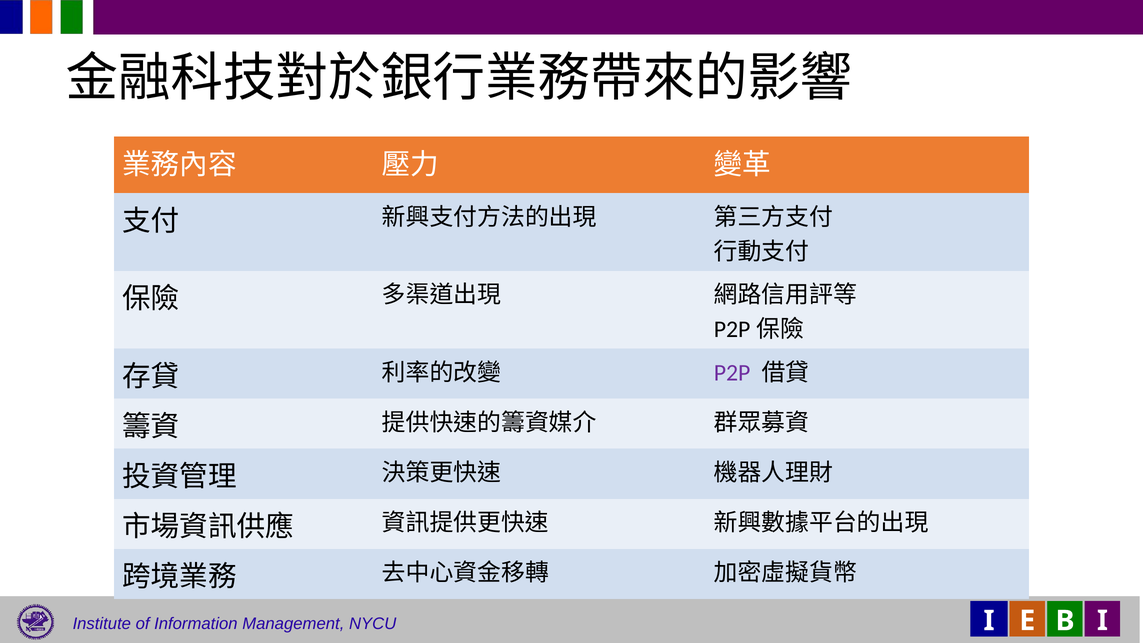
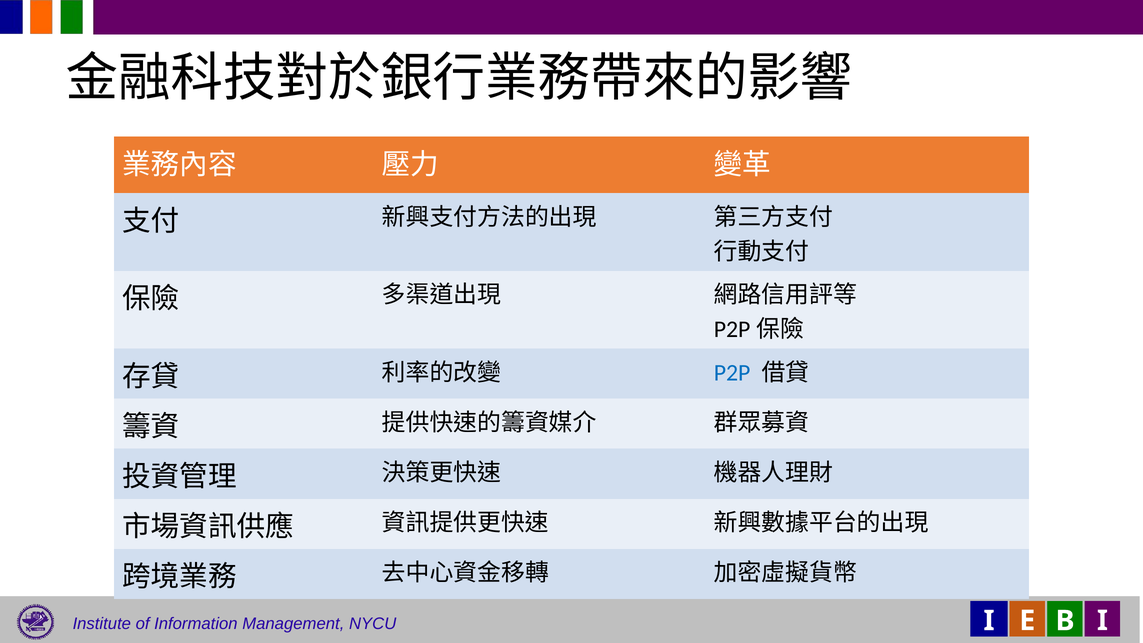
P2P colour: purple -> blue
